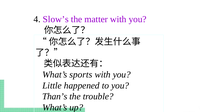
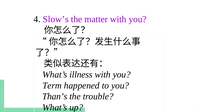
sports: sports -> illness
Little: Little -> Term
